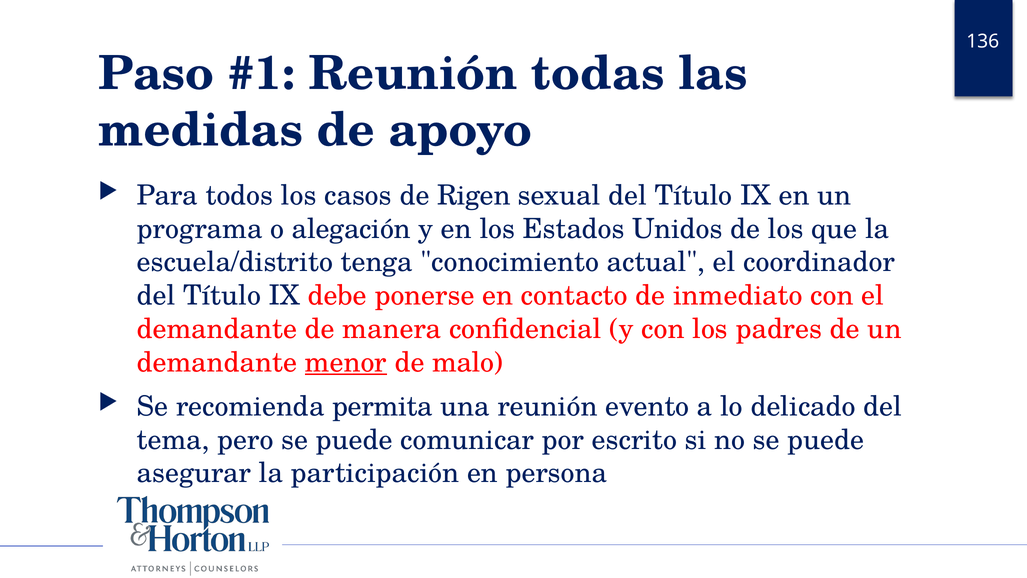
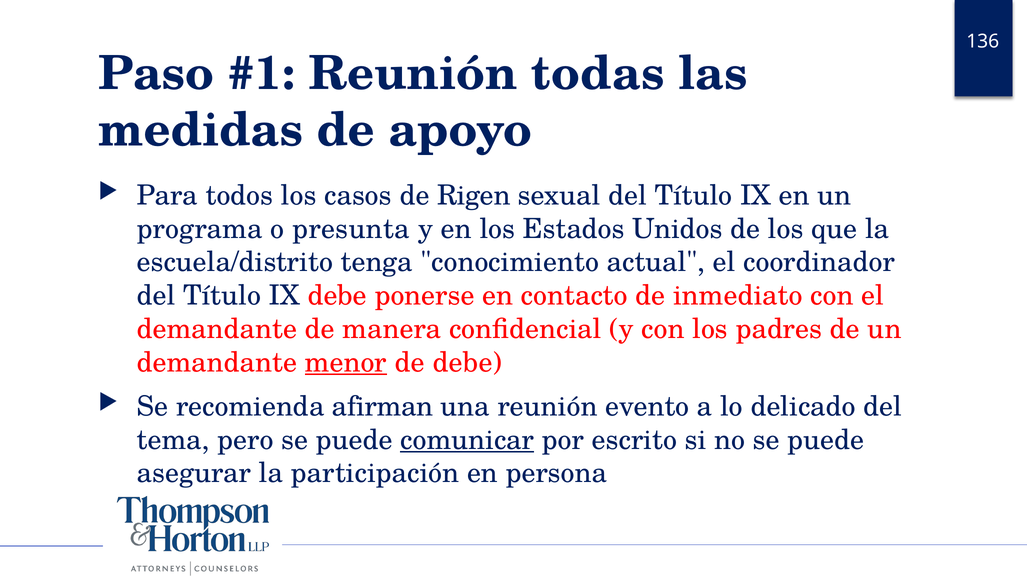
alegación: alegación -> presunta
de malo: malo -> debe
permita: permita -> afirman
comunicar underline: none -> present
